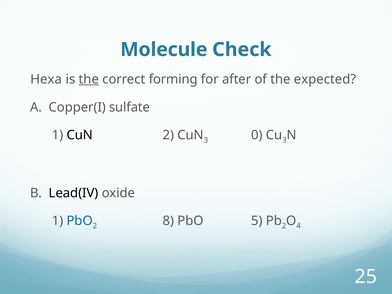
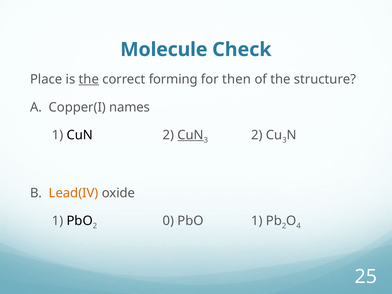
Hexa: Hexa -> Place
after: after -> then
expected: expected -> structure
sulfate: sulfate -> names
CuN at (191, 135) underline: none -> present
3 0: 0 -> 2
Lead(IV colour: black -> orange
PbO at (80, 221) colour: blue -> black
8: 8 -> 0
PbO 5: 5 -> 1
